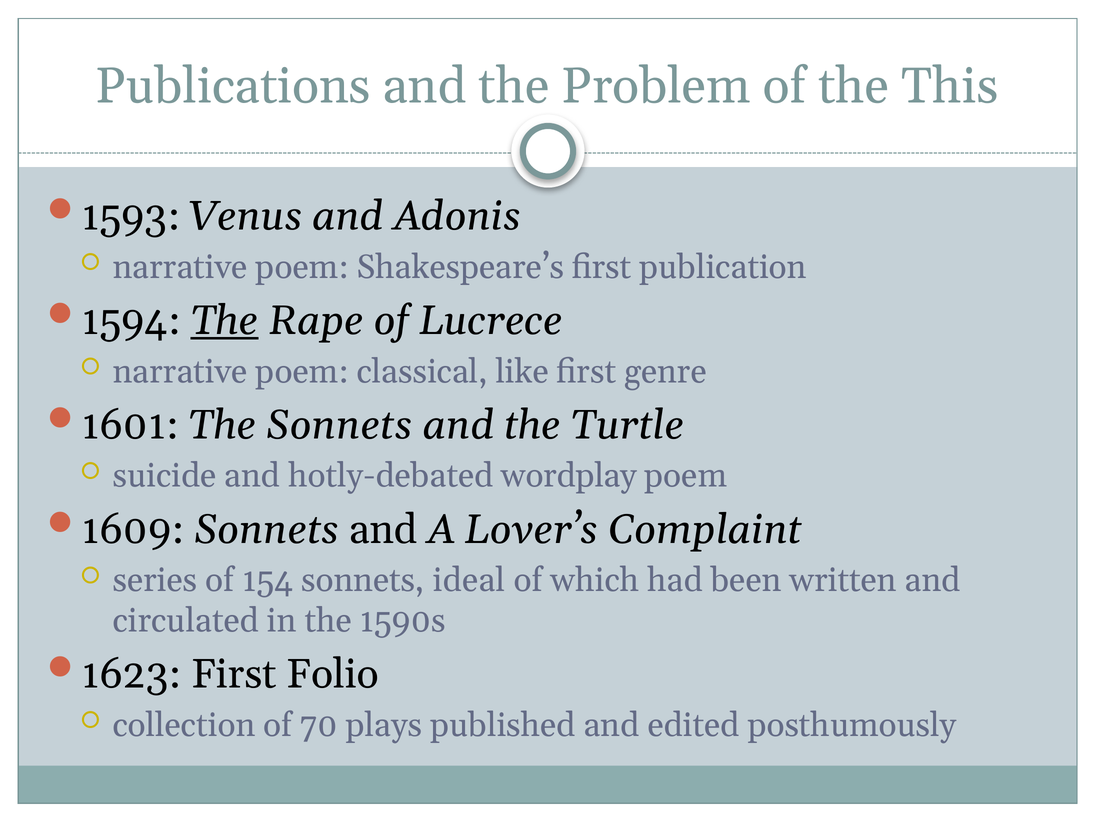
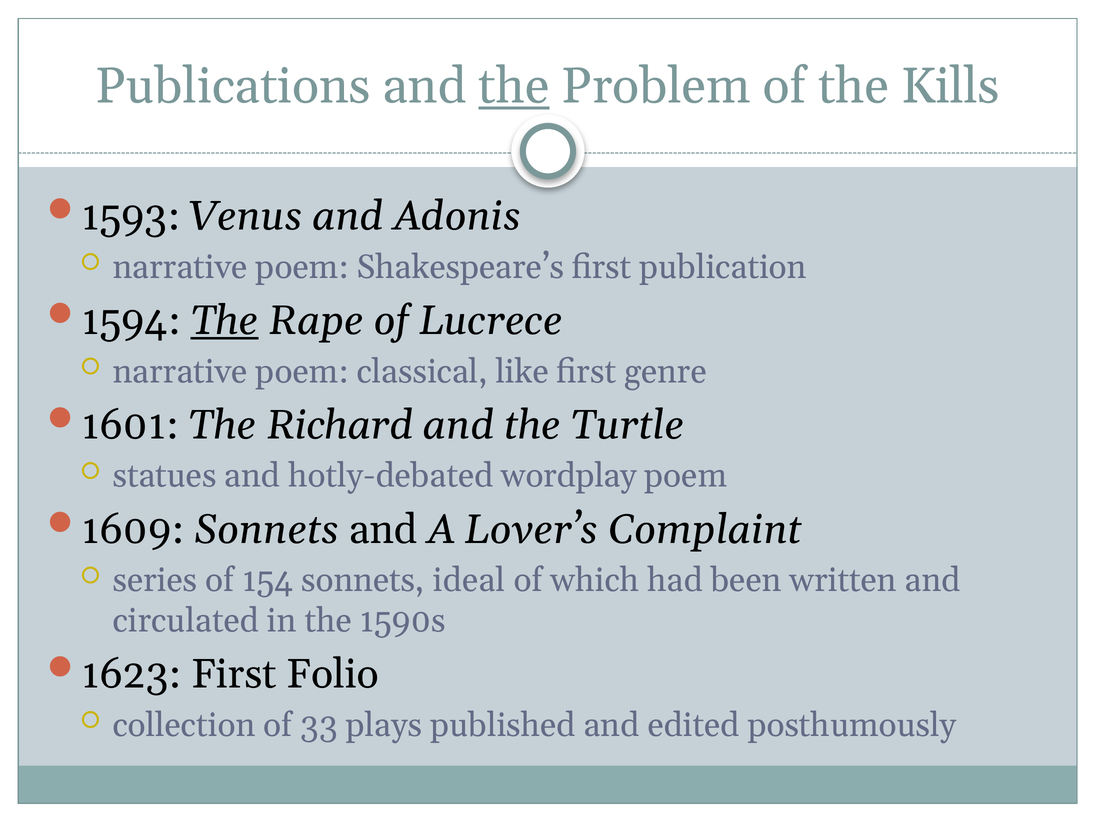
the at (514, 86) underline: none -> present
This: This -> Kills
The Sonnets: Sonnets -> Richard
suicide: suicide -> statues
70: 70 -> 33
